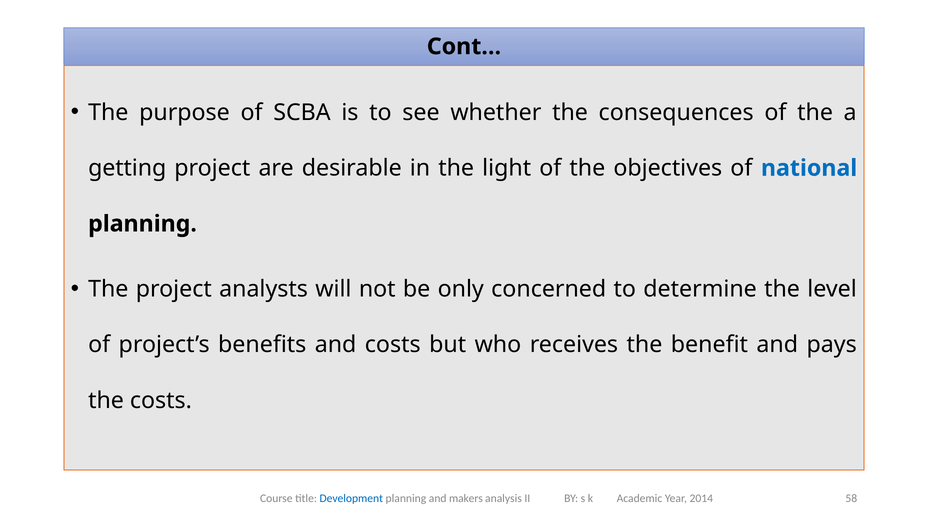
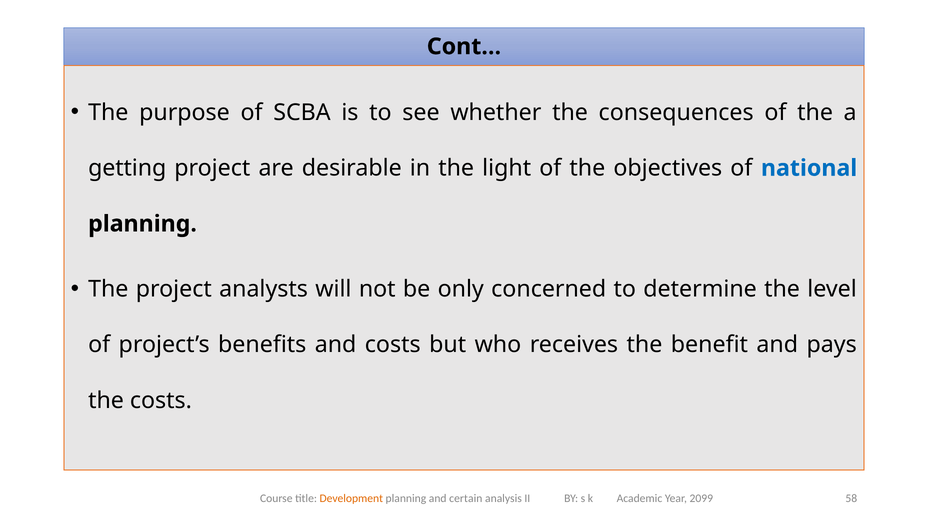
Development colour: blue -> orange
makers: makers -> certain
2014: 2014 -> 2099
